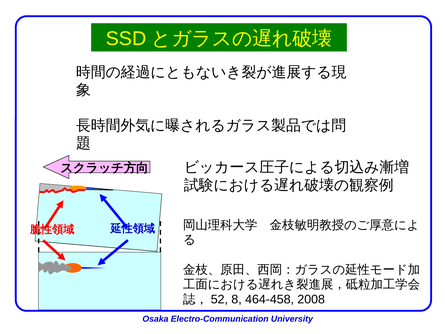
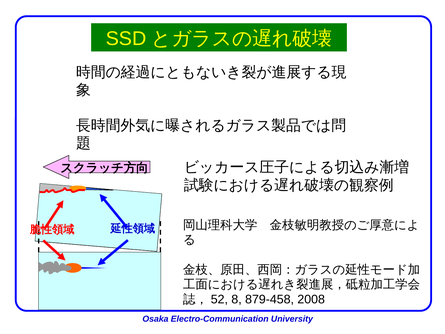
464-458: 464-458 -> 879-458
